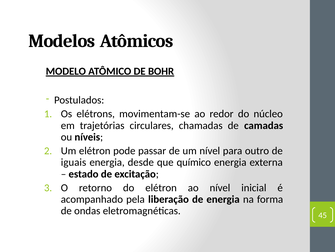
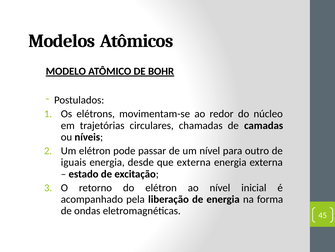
que químico: químico -> externa
